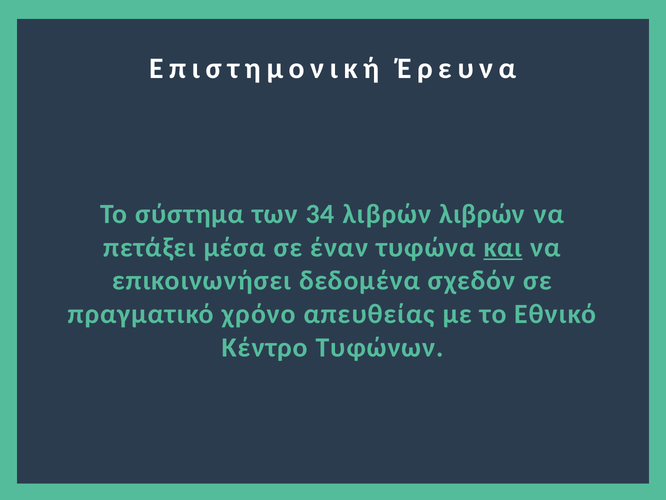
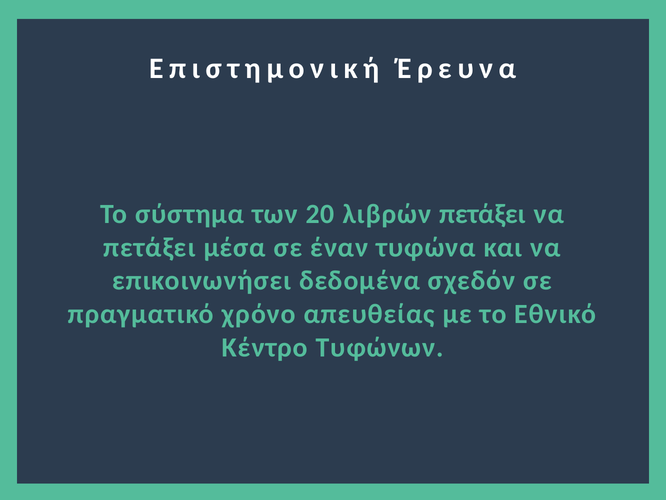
34: 34 -> 20
λιβρών λιβρών: λιβρών -> πετάξει
και underline: present -> none
